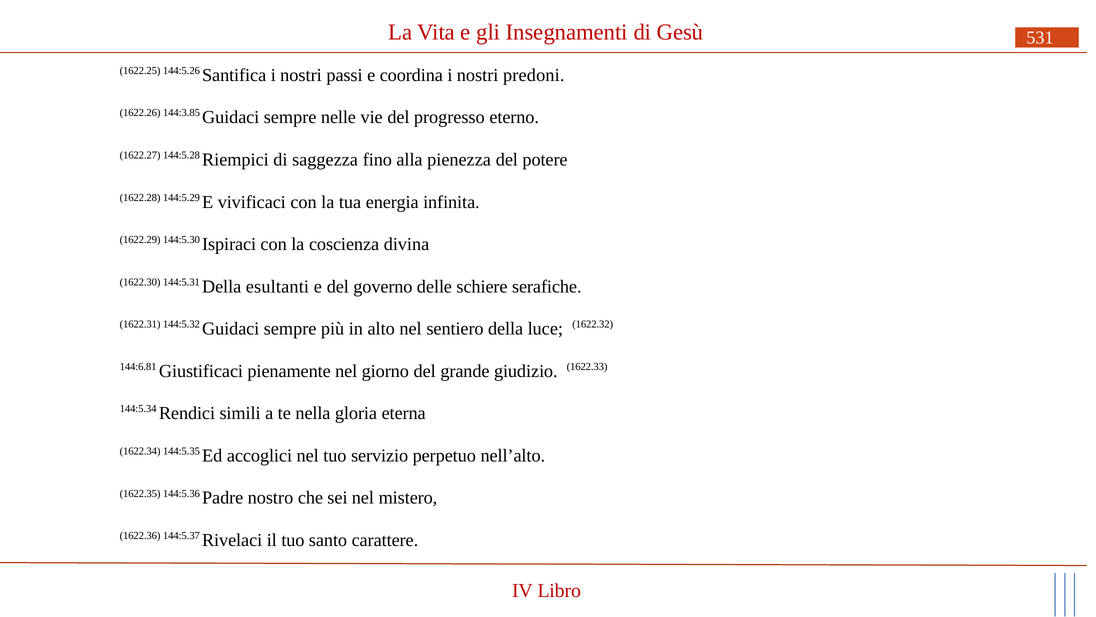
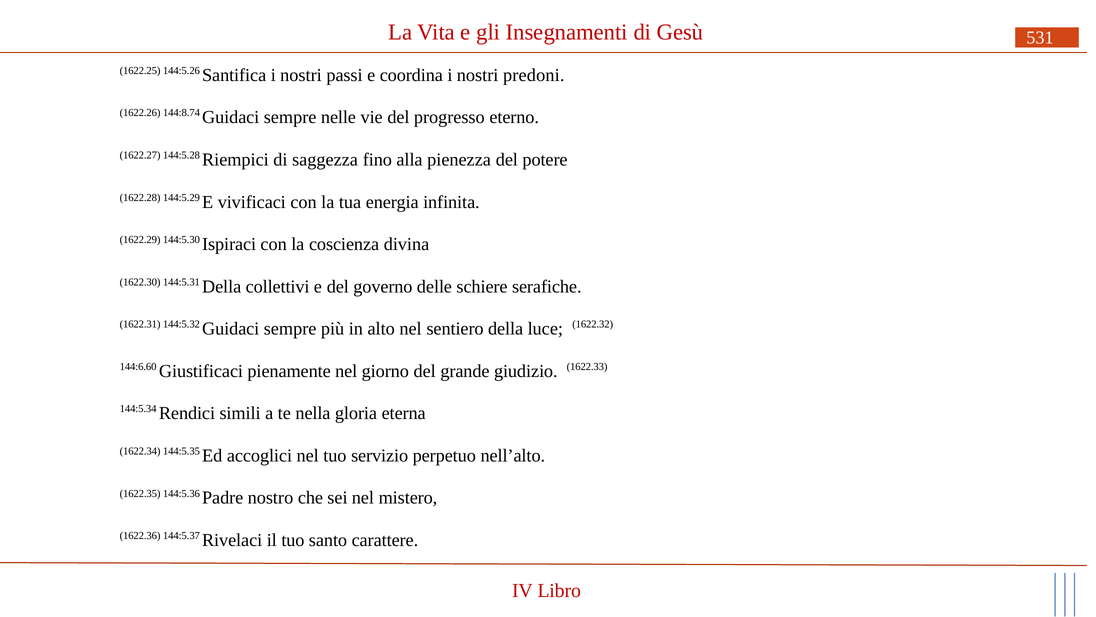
144:3.85: 144:3.85 -> 144:8.74
esultanti: esultanti -> collettivi
144:6.81: 144:6.81 -> 144:6.60
